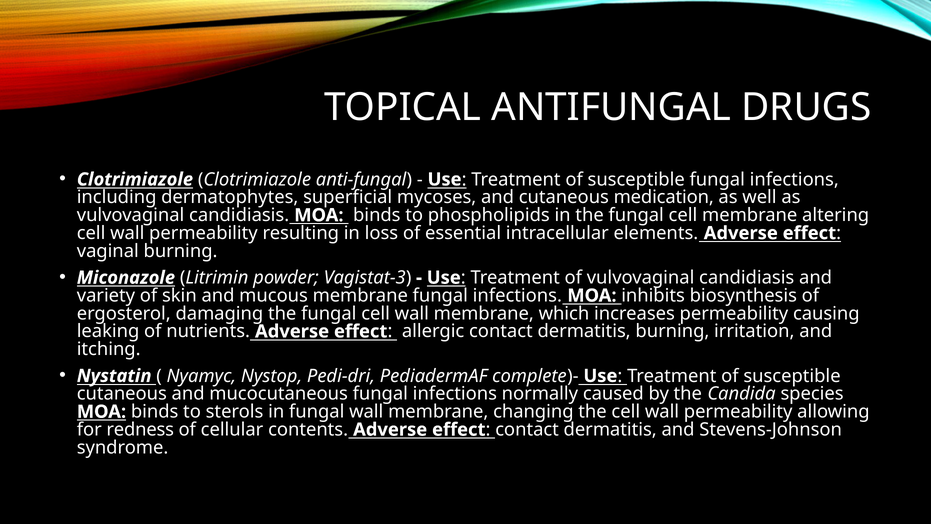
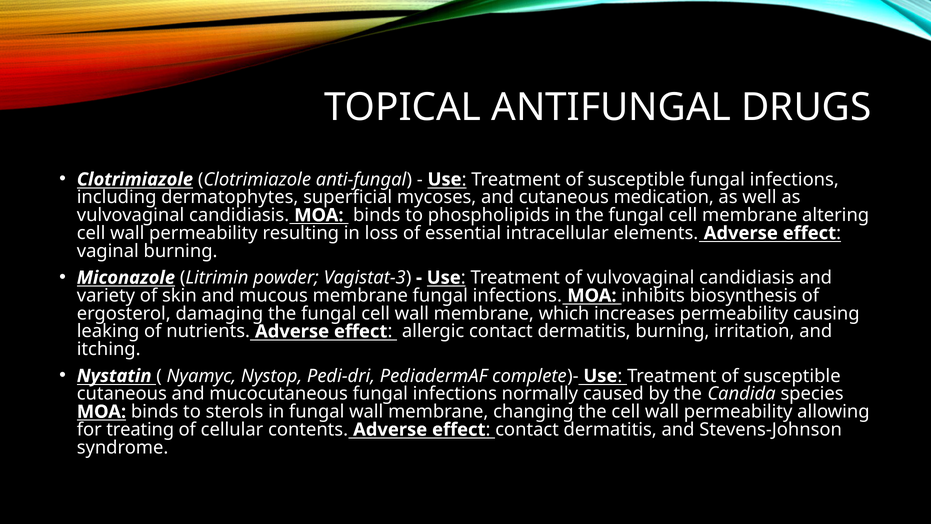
redness: redness -> treating
